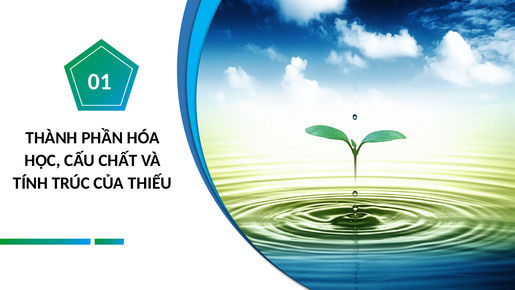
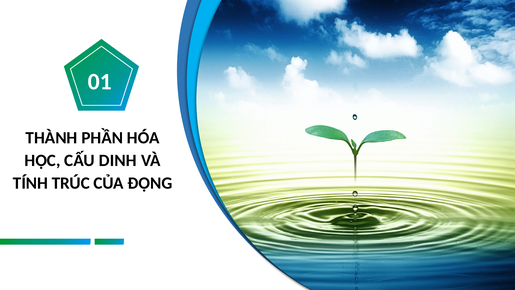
CHẤT: CHẤT -> DINH
THIẾU: THIẾU -> ĐỘNG
